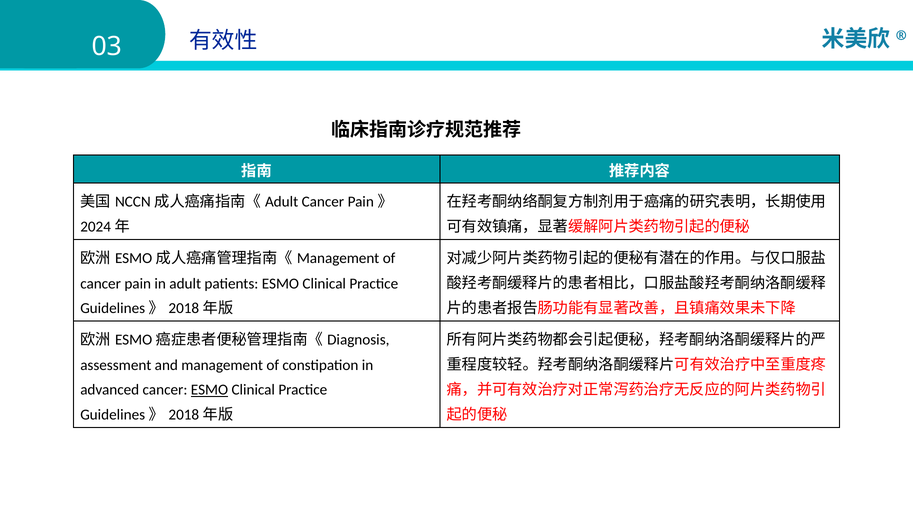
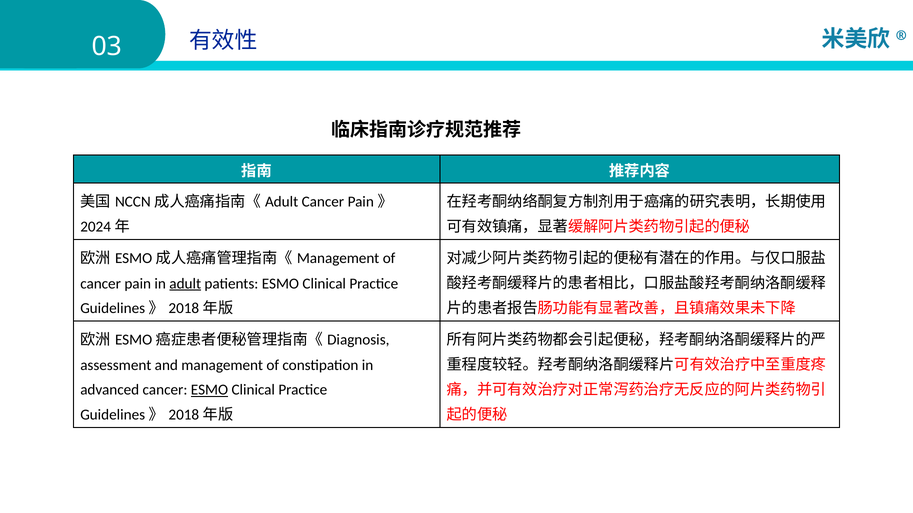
adult at (185, 284) underline: none -> present
